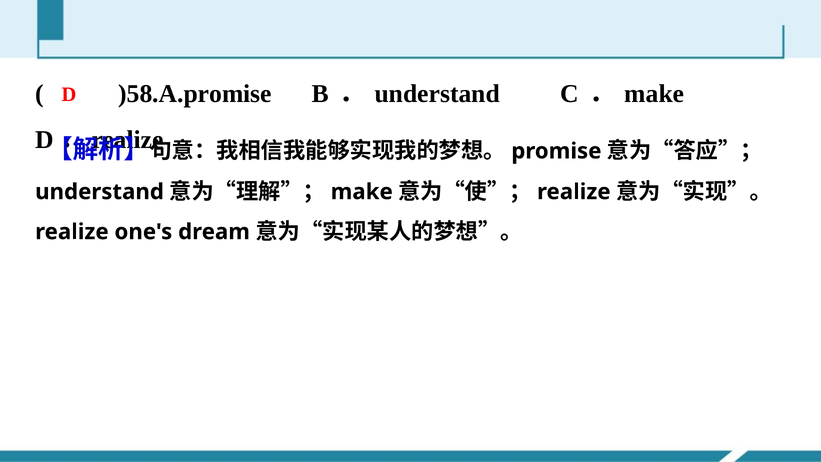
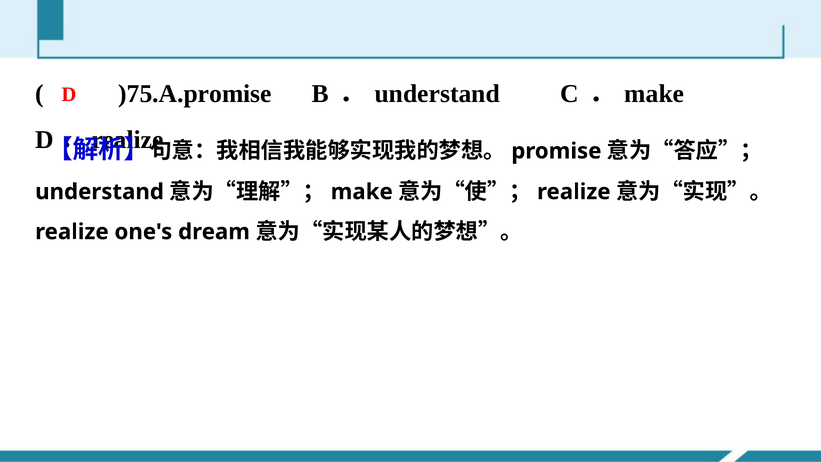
)58.A.promise: )58.A.promise -> )75.A.promise
